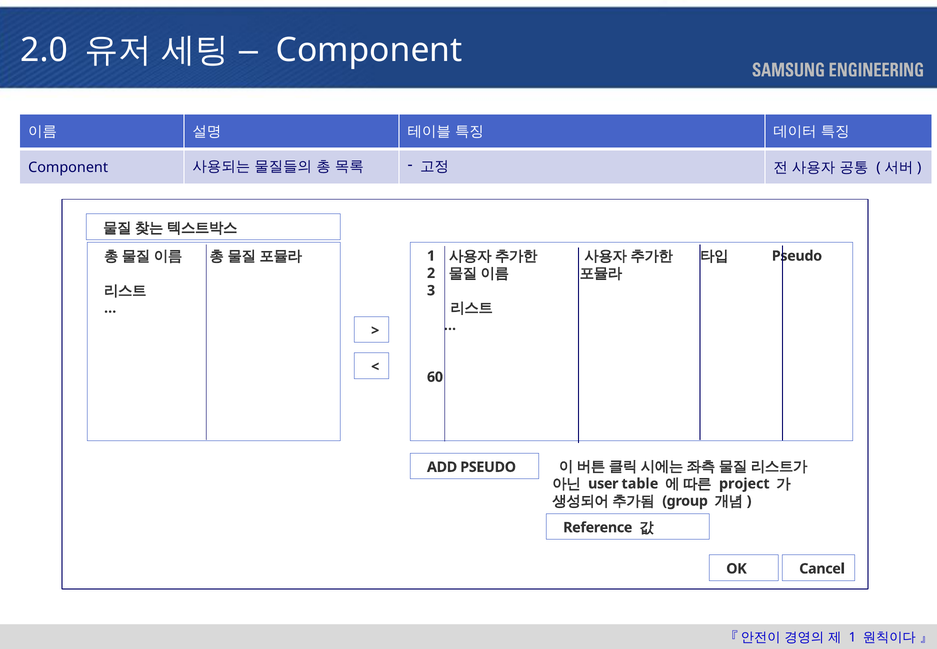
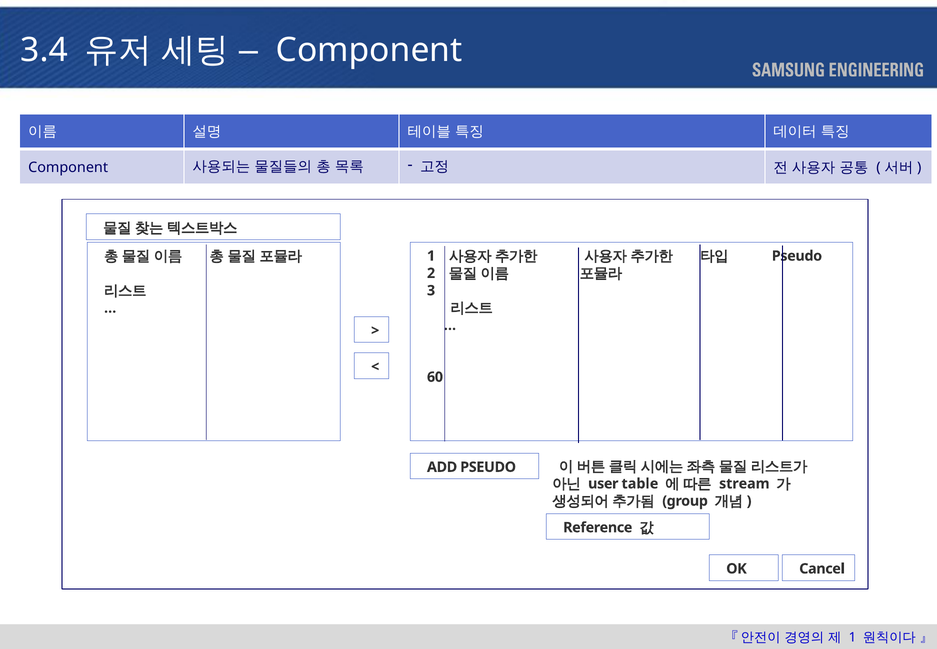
2.0: 2.0 -> 3.4
project: project -> stream
